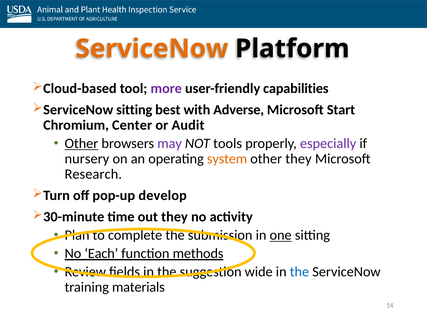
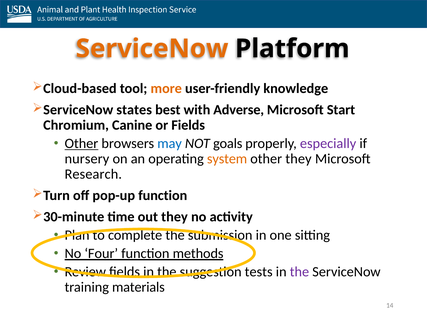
more colour: purple -> orange
capabilities: capabilities -> knowledge
sitting at (134, 110): sitting -> states
Center: Center -> Canine
or Audit: Audit -> Fields
may colour: purple -> blue
tools: tools -> goals
pop-up develop: develop -> function
one underline: present -> none
Each: Each -> Four
wide: wide -> tests
the at (299, 272) colour: blue -> purple
